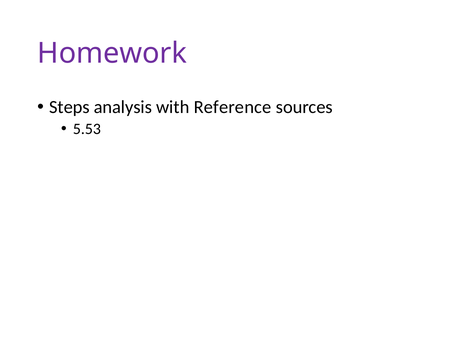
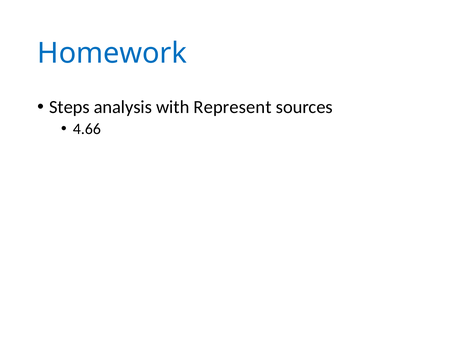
Homework colour: purple -> blue
Reference: Reference -> Represent
5.53: 5.53 -> 4.66
